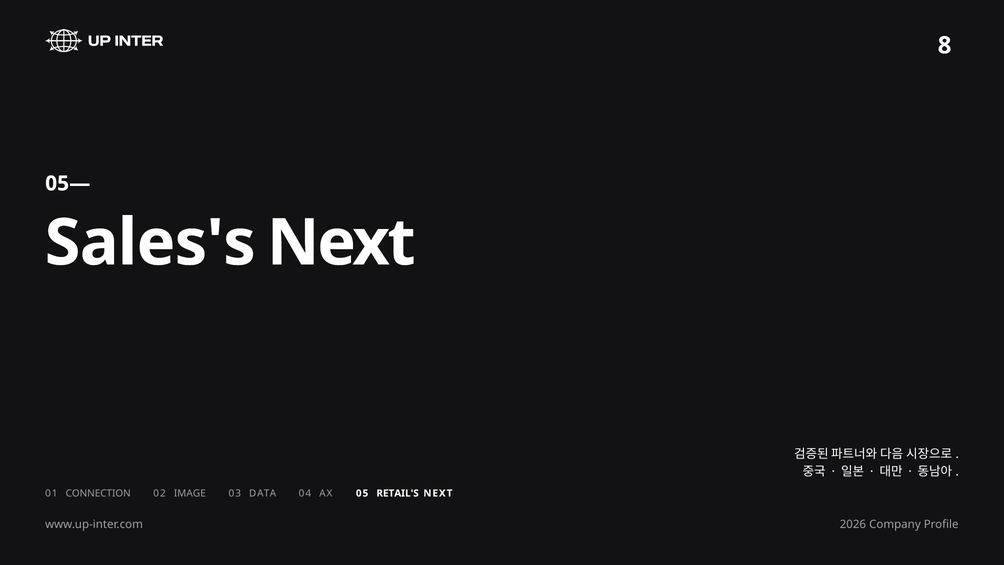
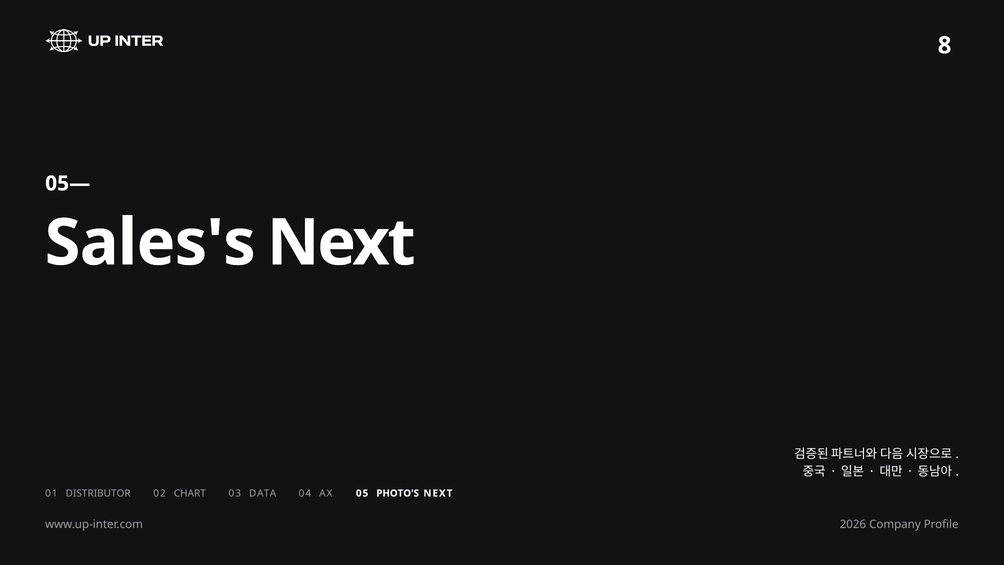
CONNECTION: CONNECTION -> DISTRIBUTOR
IMAGE: IMAGE -> CHART
RETAIL'S: RETAIL'S -> PHOTO'S
